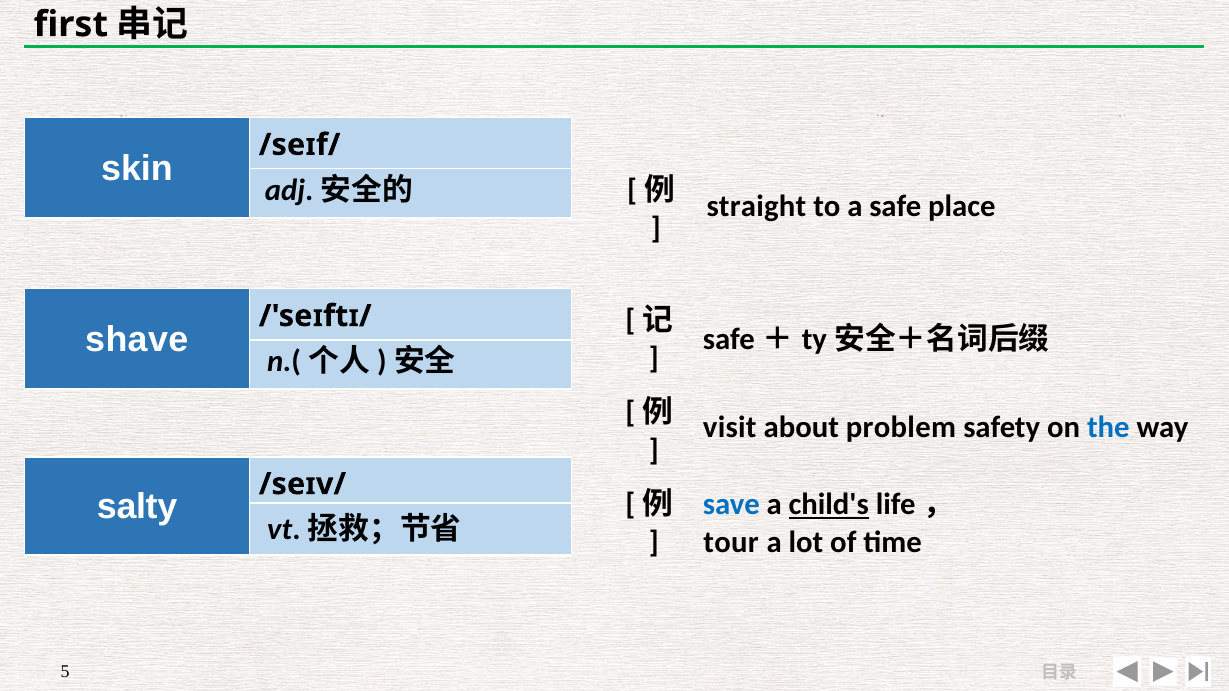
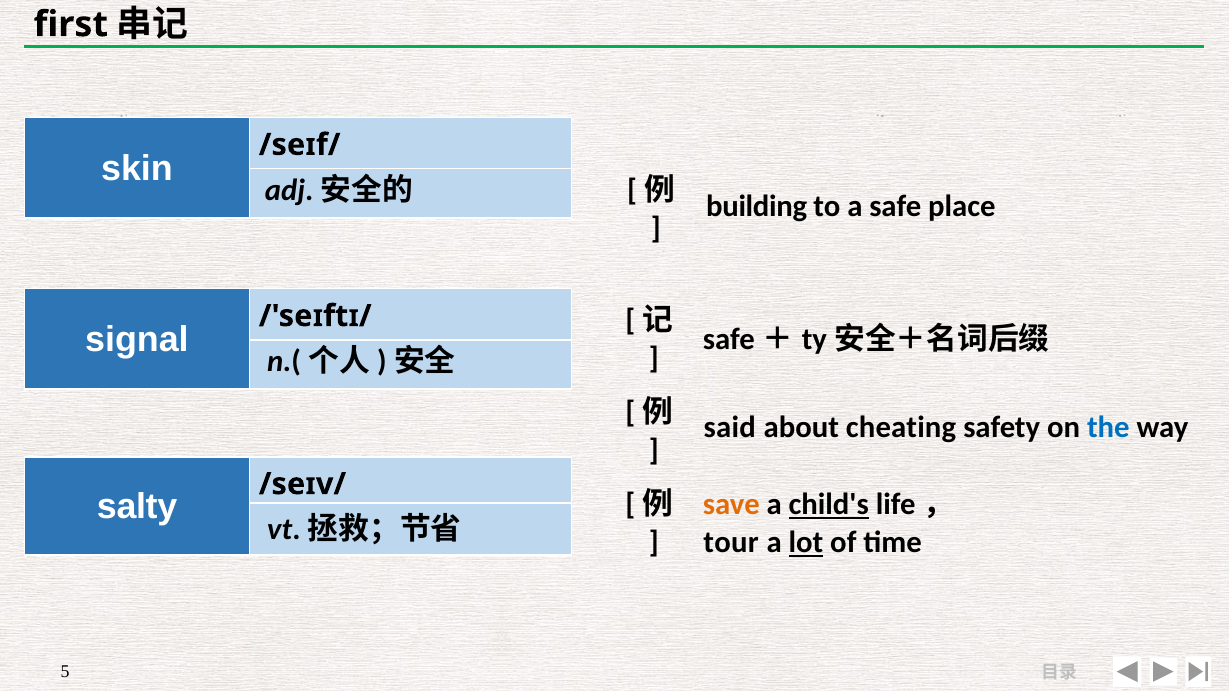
straight: straight -> building
shave: shave -> signal
visit: visit -> said
problem: problem -> cheating
save colour: blue -> orange
lot underline: none -> present
